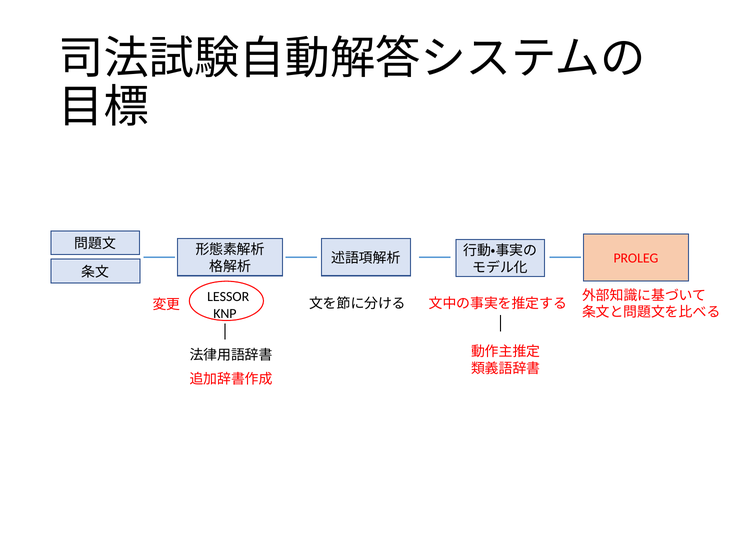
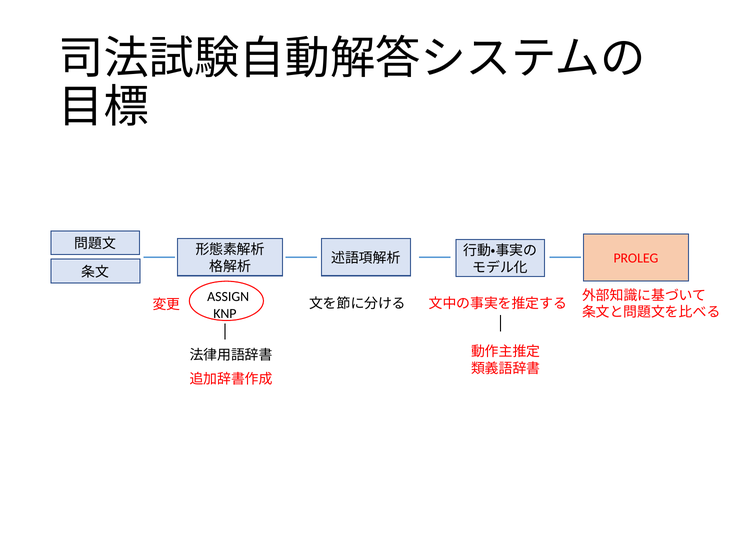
LESSOR: LESSOR -> ASSIGN
